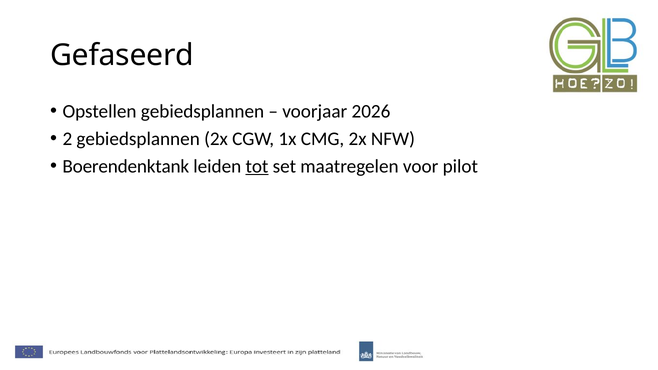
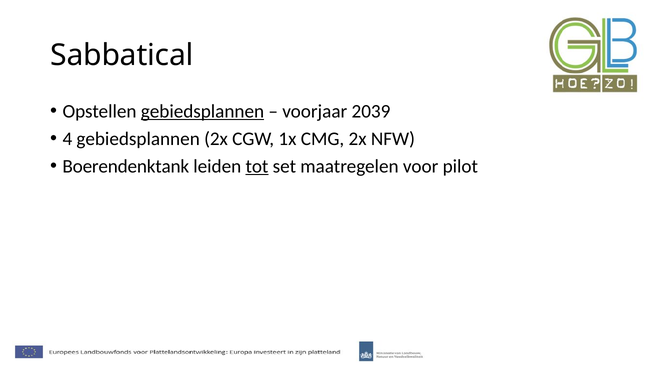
Gefaseerd: Gefaseerd -> Sabbatical
gebiedsplannen at (202, 111) underline: none -> present
2026: 2026 -> 2039
2: 2 -> 4
